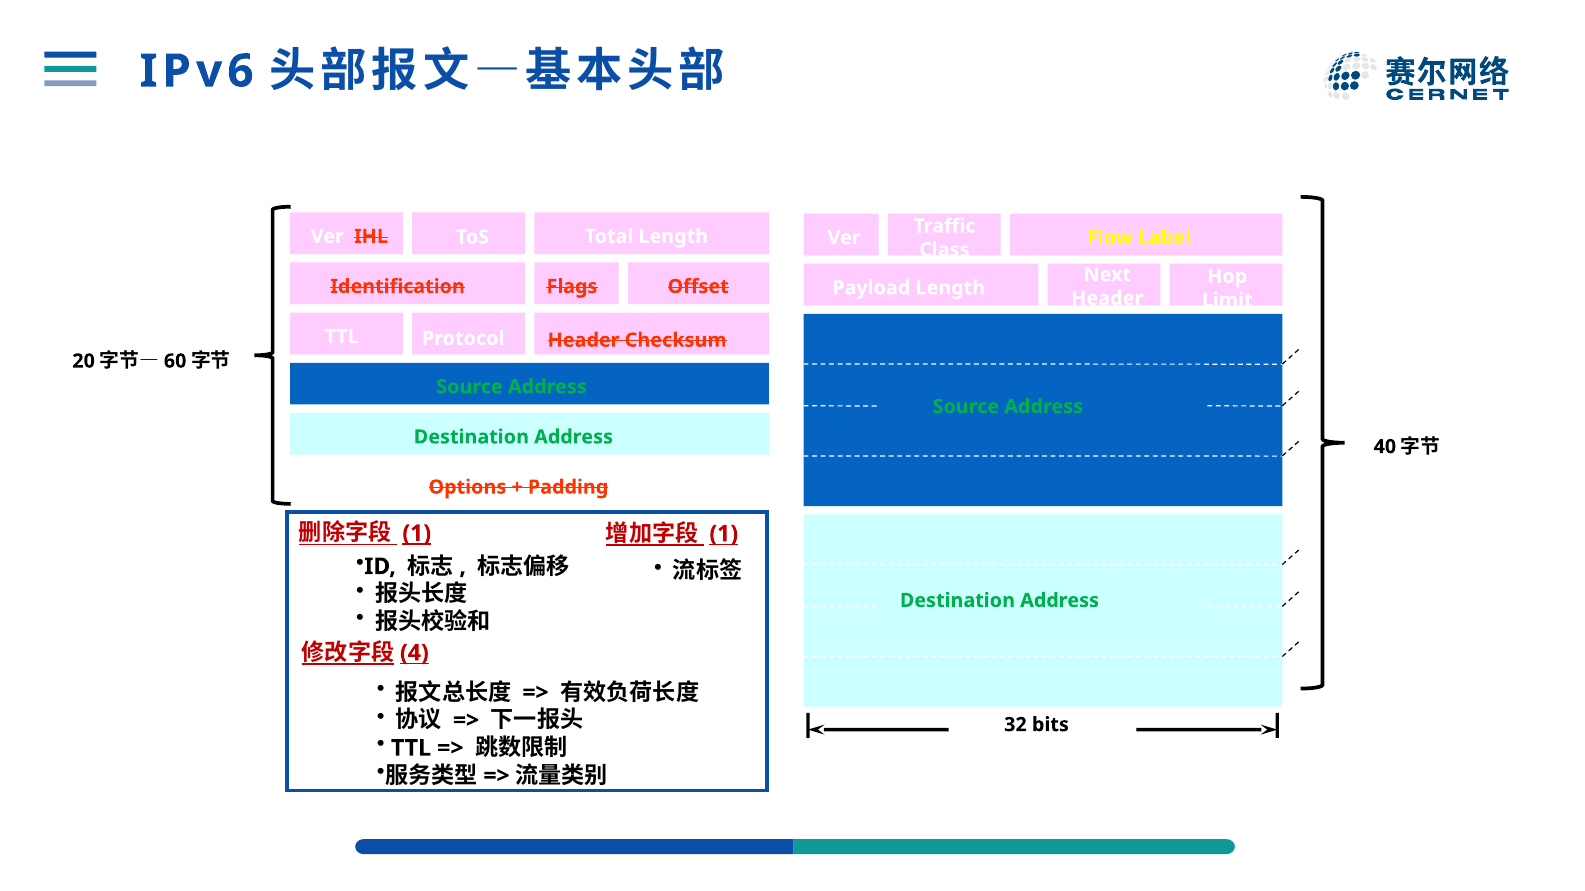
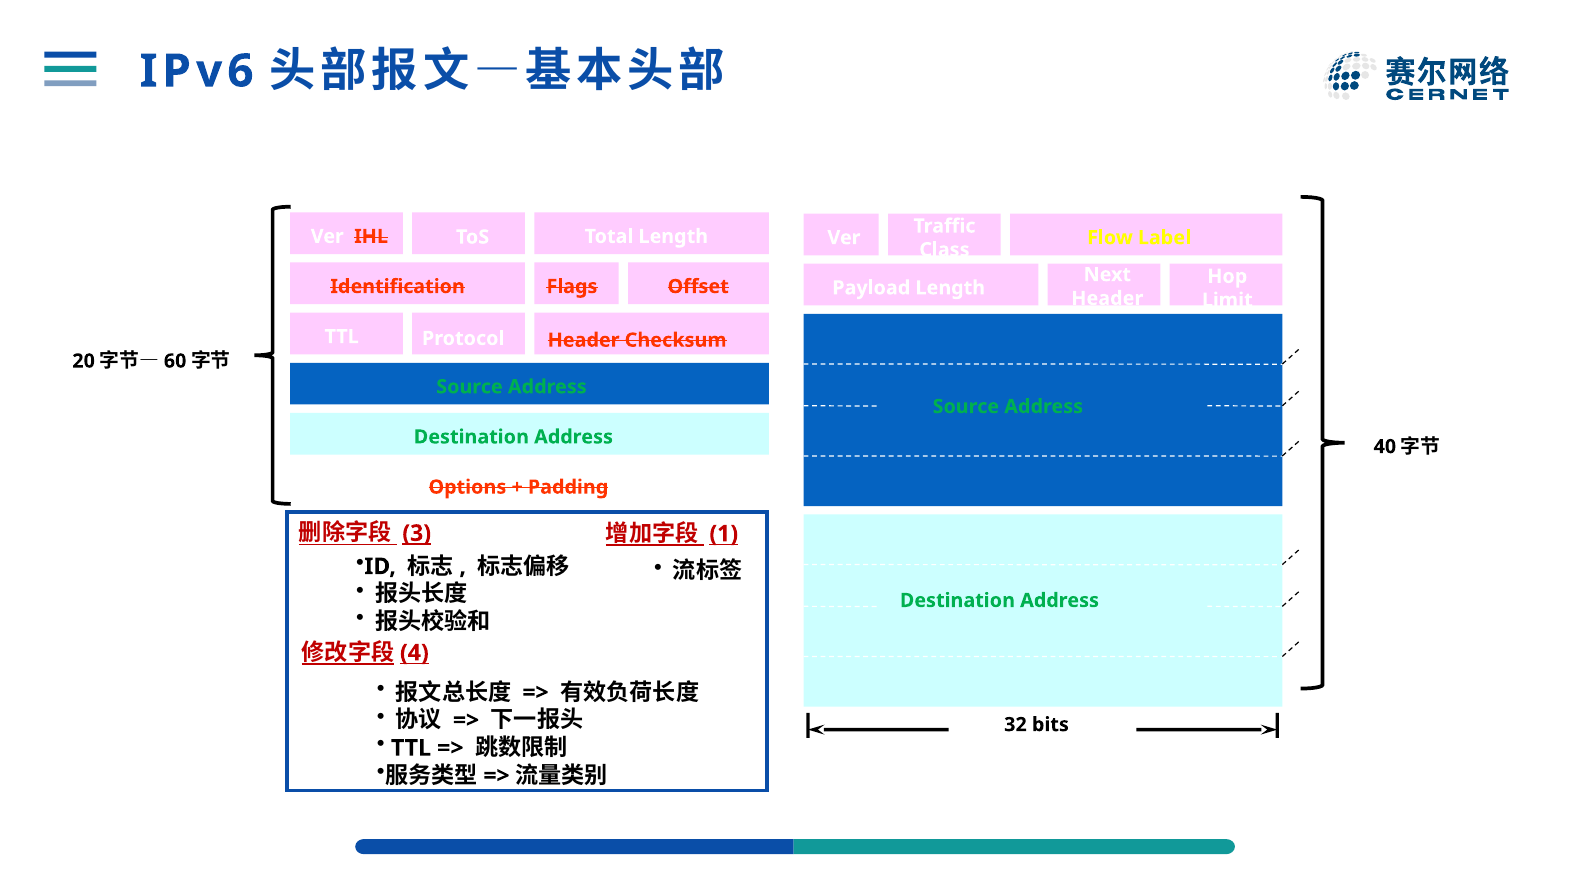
1 at (417, 534): 1 -> 3
